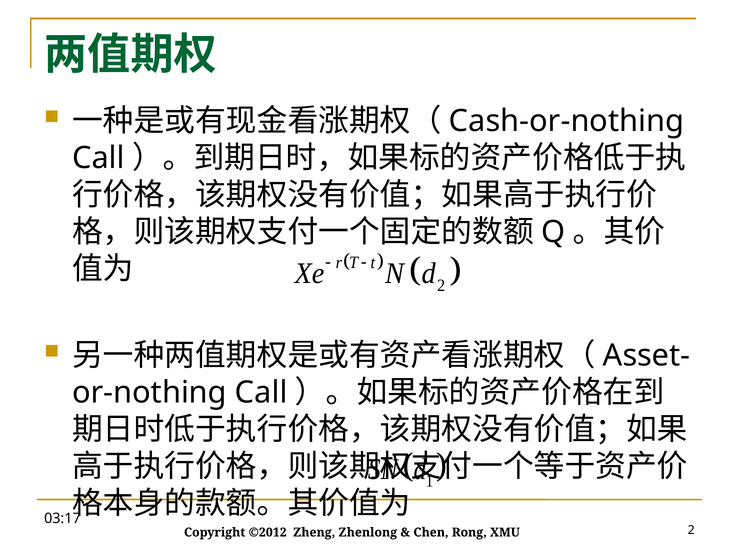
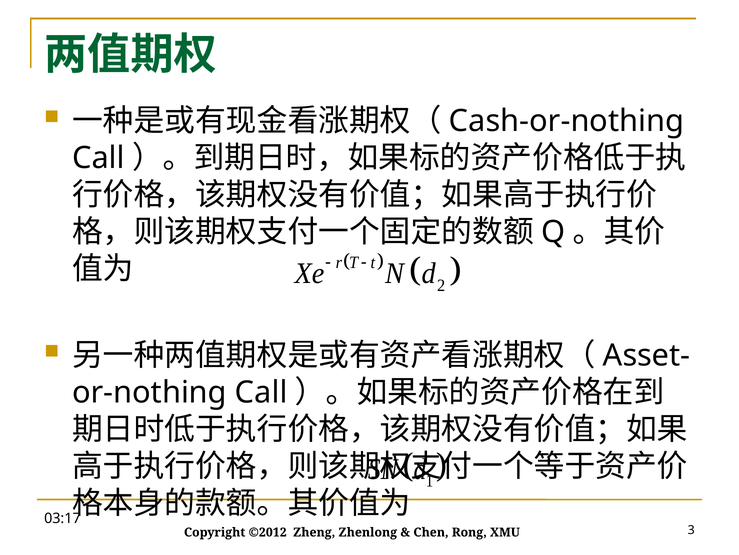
XMU 2: 2 -> 3
